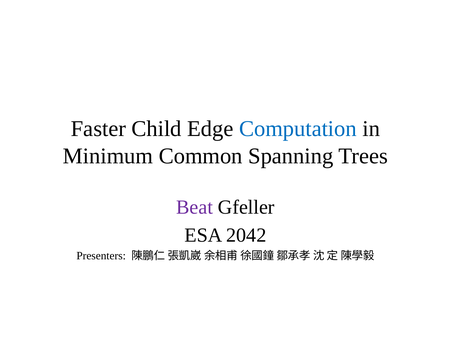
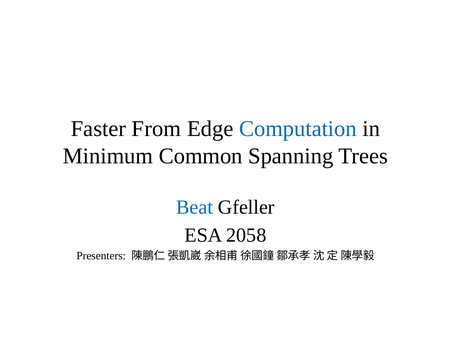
Child: Child -> From
Beat colour: purple -> blue
2042: 2042 -> 2058
